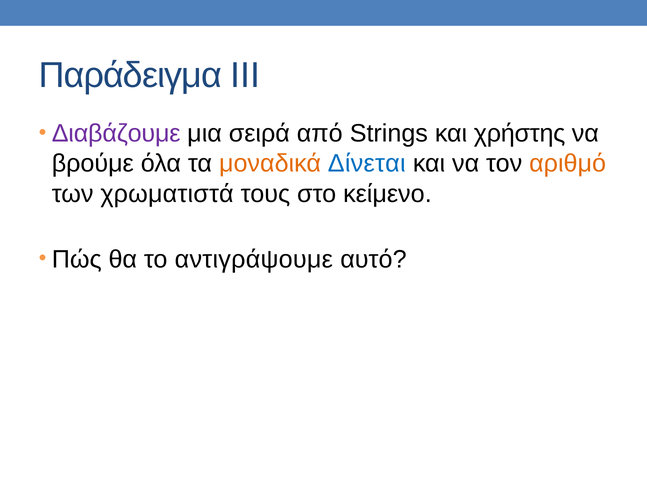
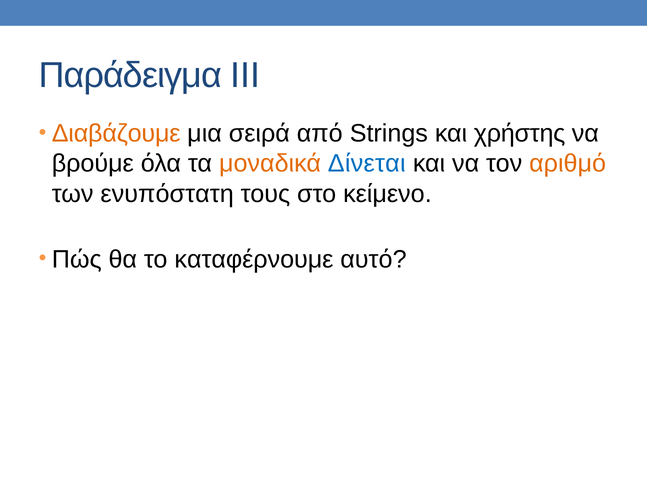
Διαβάζουμε colour: purple -> orange
χρωματιστά: χρωματιστά -> ενυπόστατη
αντιγράψουμε: αντιγράψουμε -> καταφέρνουμε
